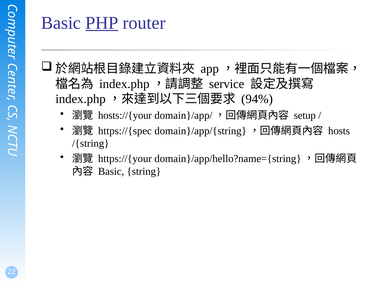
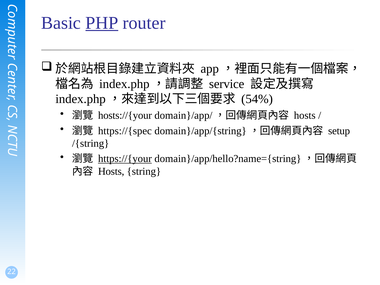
94%: 94% -> 54%
setup at (305, 115): setup -> hosts
hosts: hosts -> setup
https://{your underline: none -> present
Basic at (111, 171): Basic -> Hosts
